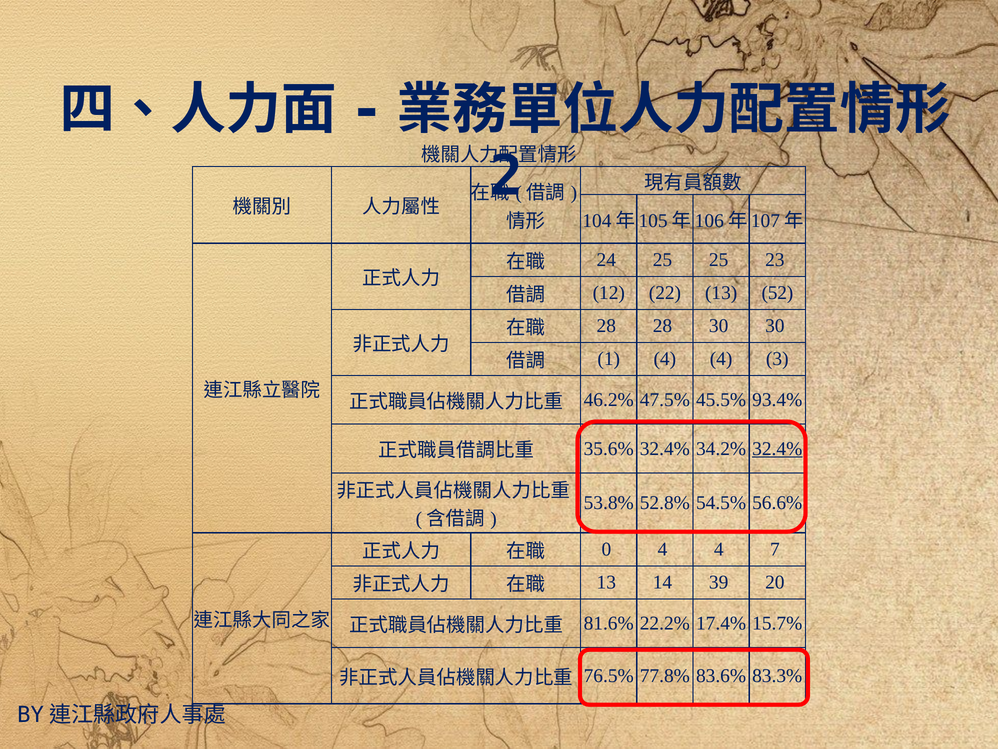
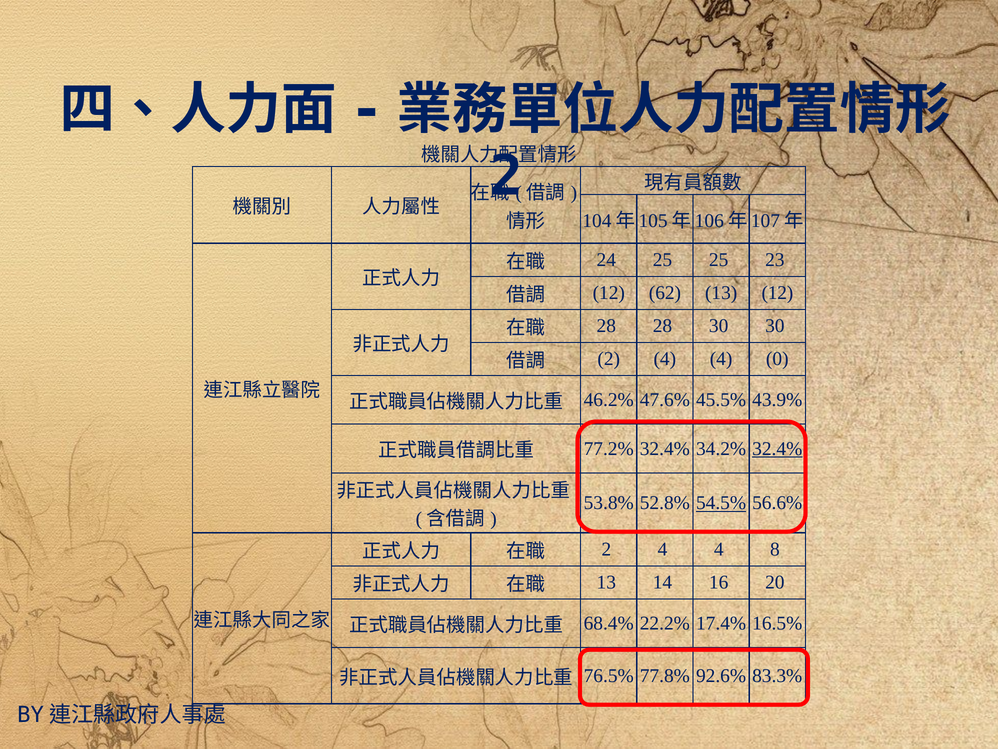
22: 22 -> 62
13 52: 52 -> 12
1 at (609, 359): 1 -> 2
3: 3 -> 0
47.5%: 47.5% -> 47.6%
93.4%: 93.4% -> 43.9%
35.6%: 35.6% -> 77.2%
54.5% underline: none -> present
0 at (606, 549): 0 -> 2
7: 7 -> 8
39: 39 -> 16
81.6%: 81.6% -> 68.4%
15.7%: 15.7% -> 16.5%
83.6%: 83.6% -> 92.6%
